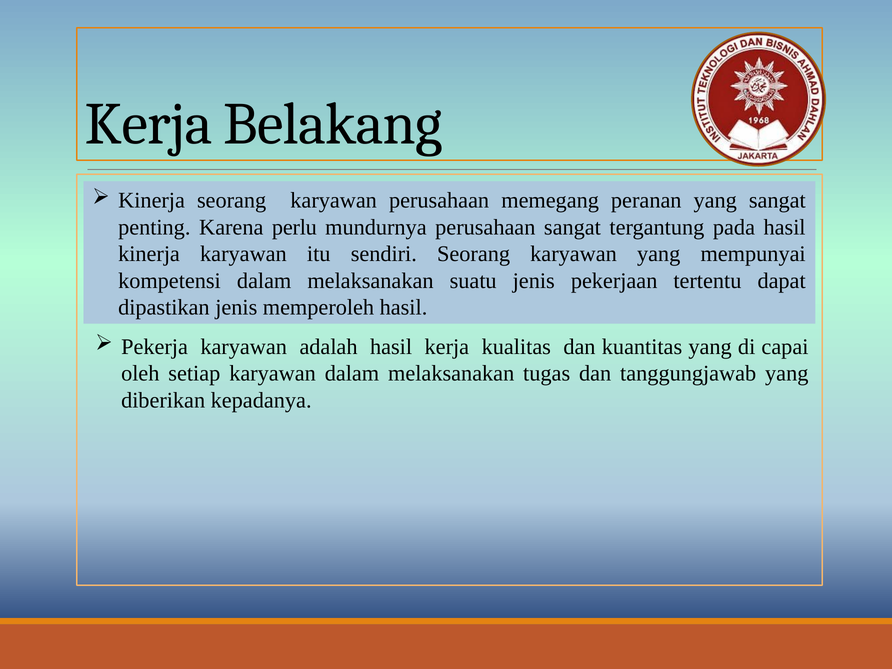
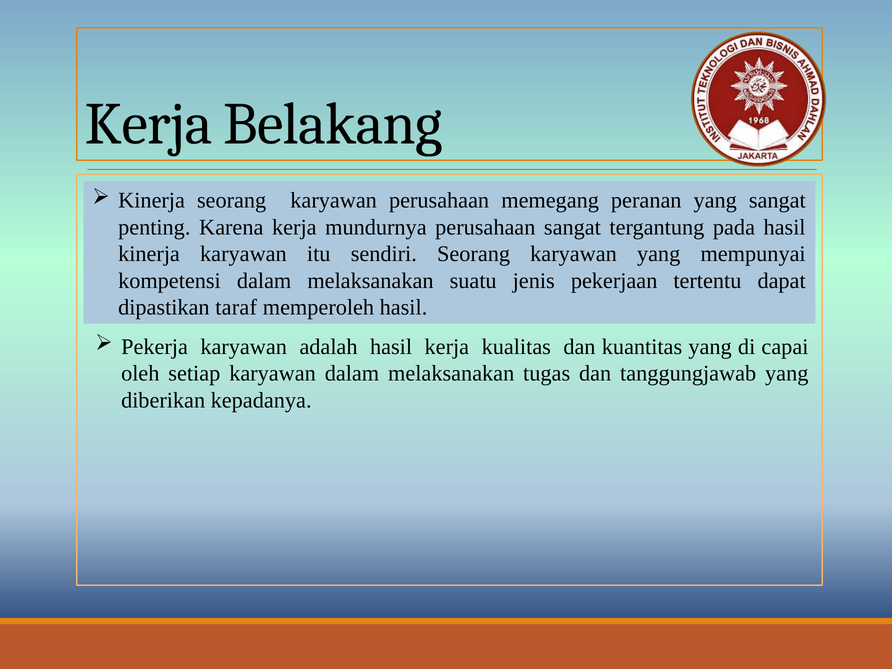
Karena perlu: perlu -> kerja
dipastikan jenis: jenis -> taraf
